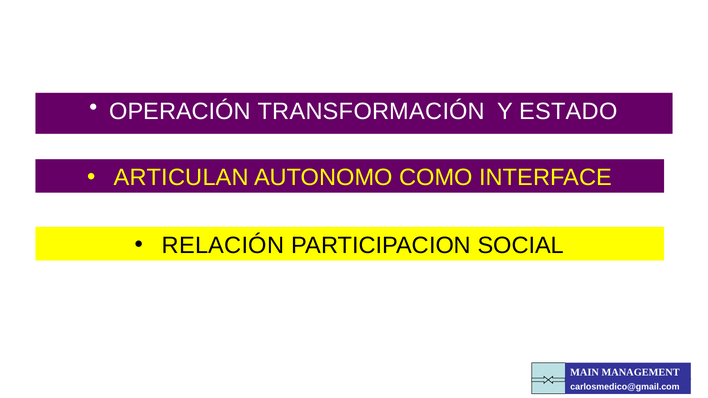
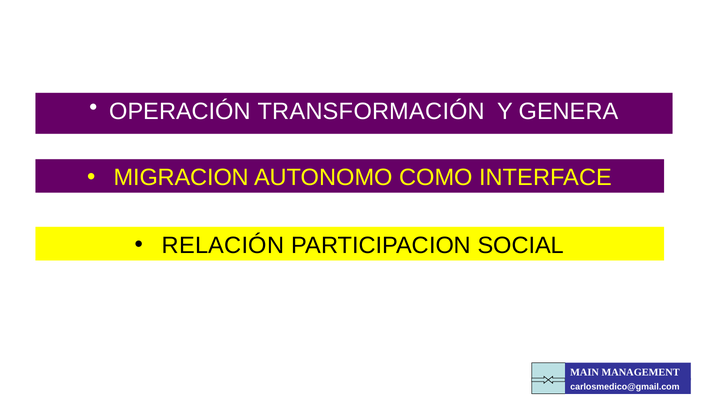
ESTADO: ESTADO -> GENERA
ARTICULAN: ARTICULAN -> MIGRACION
